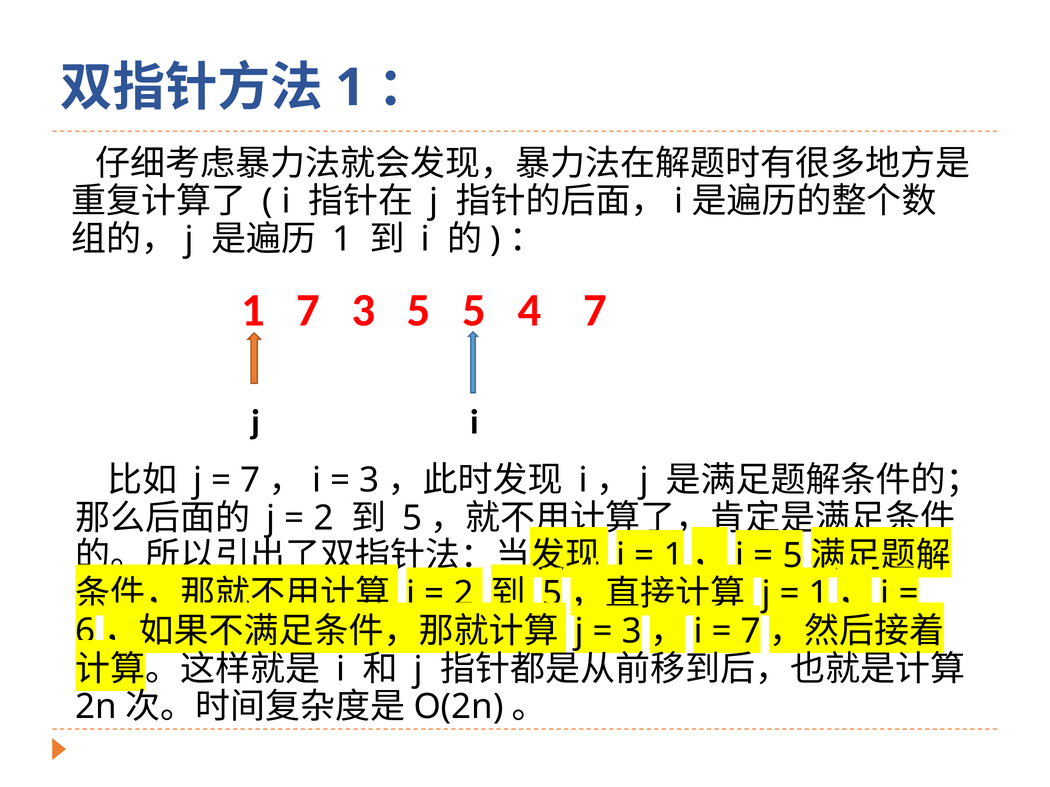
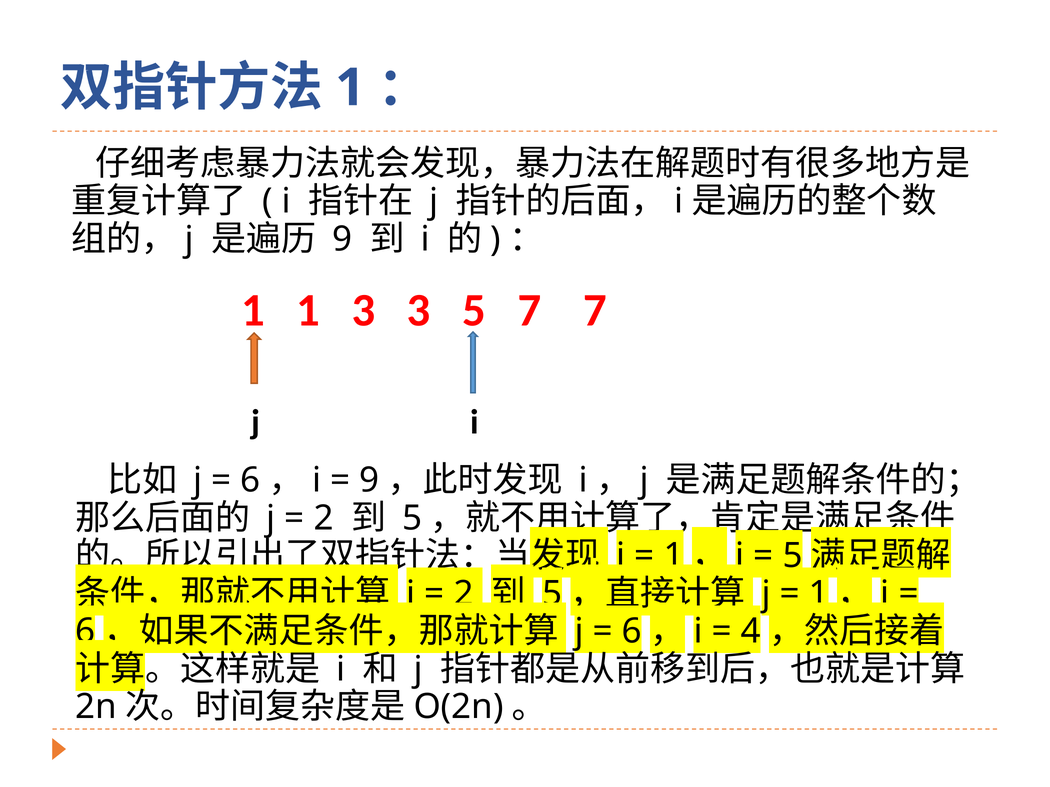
1 at (342, 239): 1 -> 9
1 7: 7 -> 1
3 5: 5 -> 3
5 4: 4 -> 7
7 at (250, 481): 7 -> 6
3 at (369, 481): 3 -> 9
3 at (632, 632): 3 -> 6
7 at (751, 632): 7 -> 4
